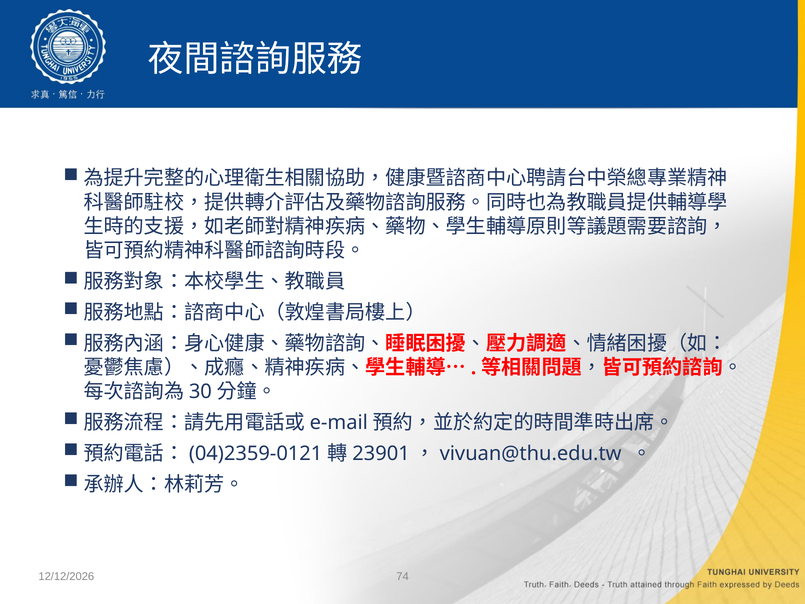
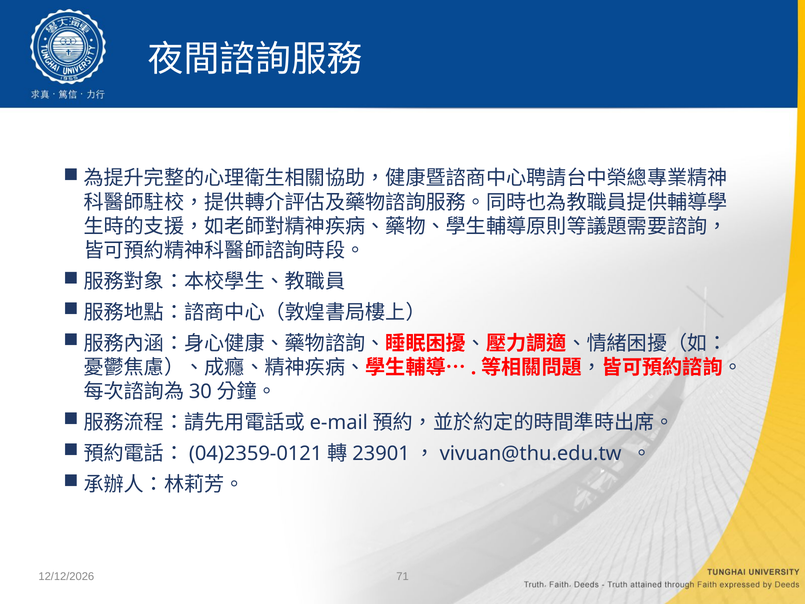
74: 74 -> 71
